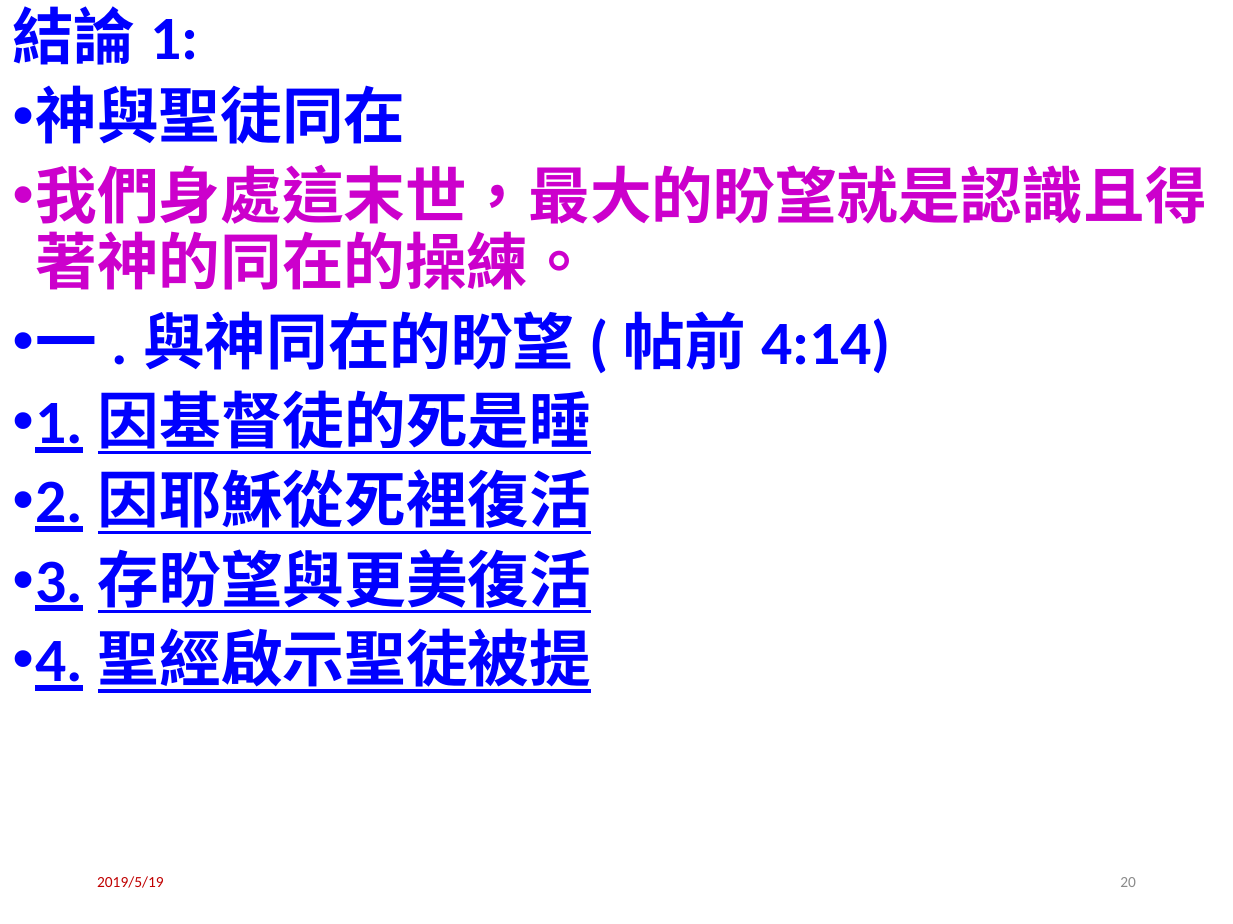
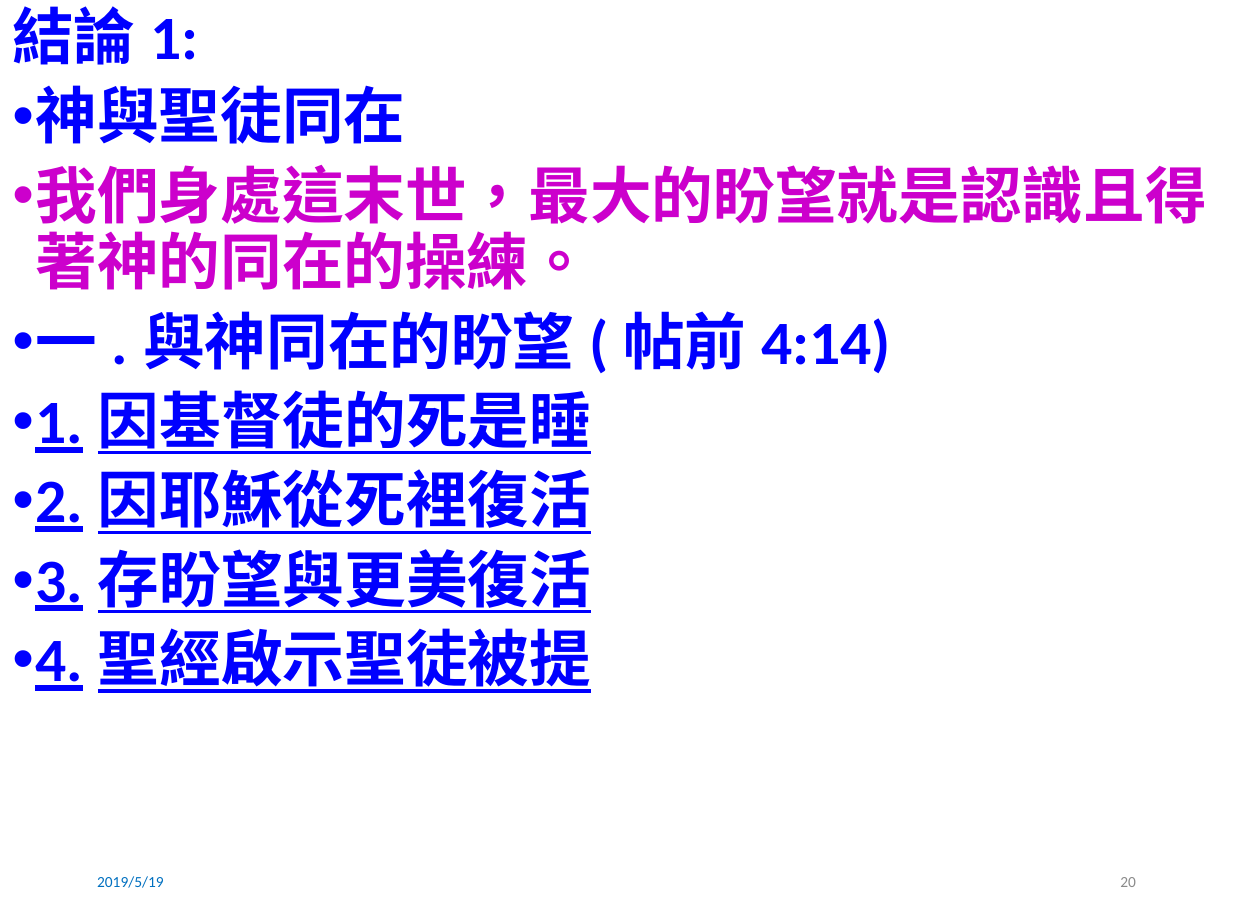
2019/5/19 colour: red -> blue
